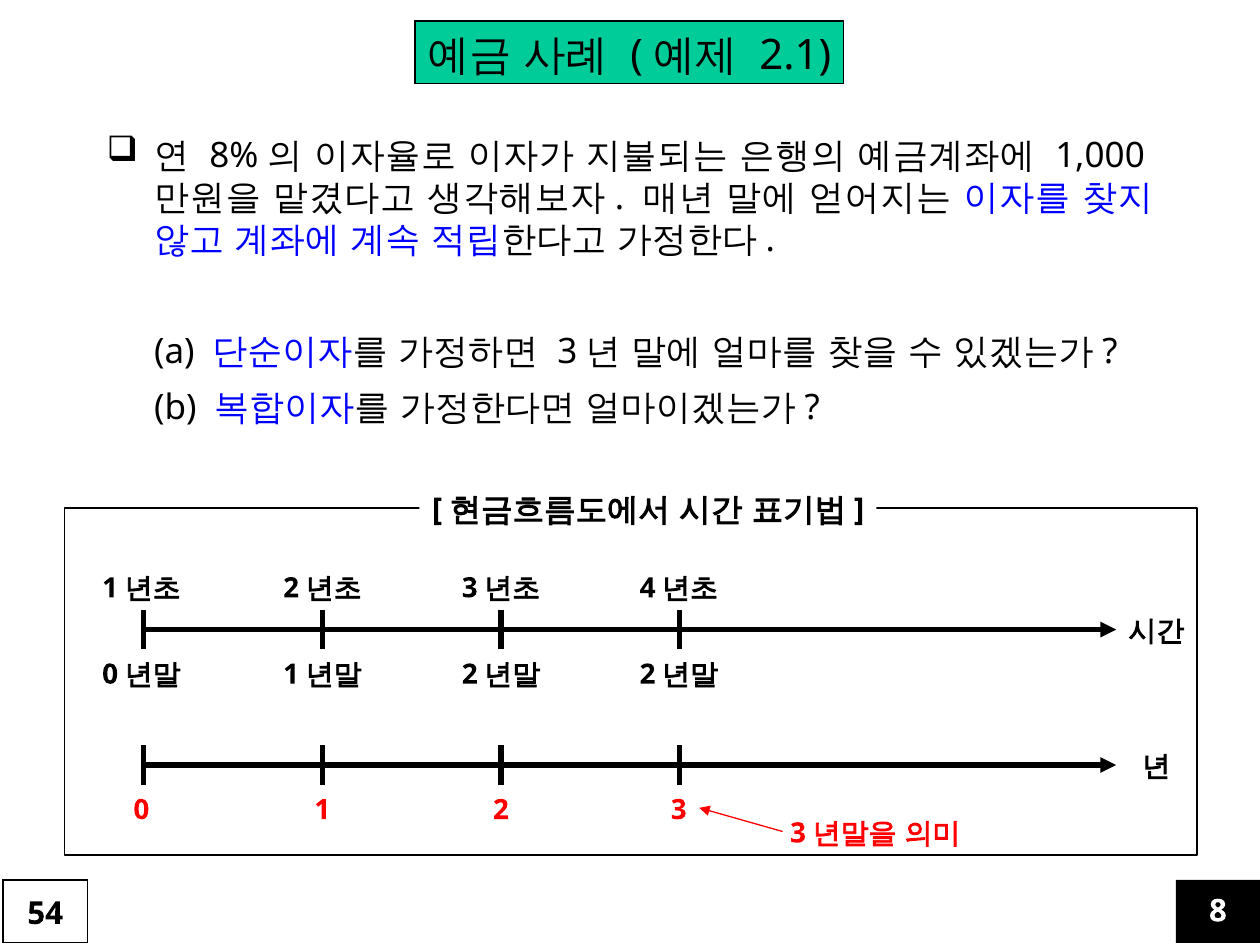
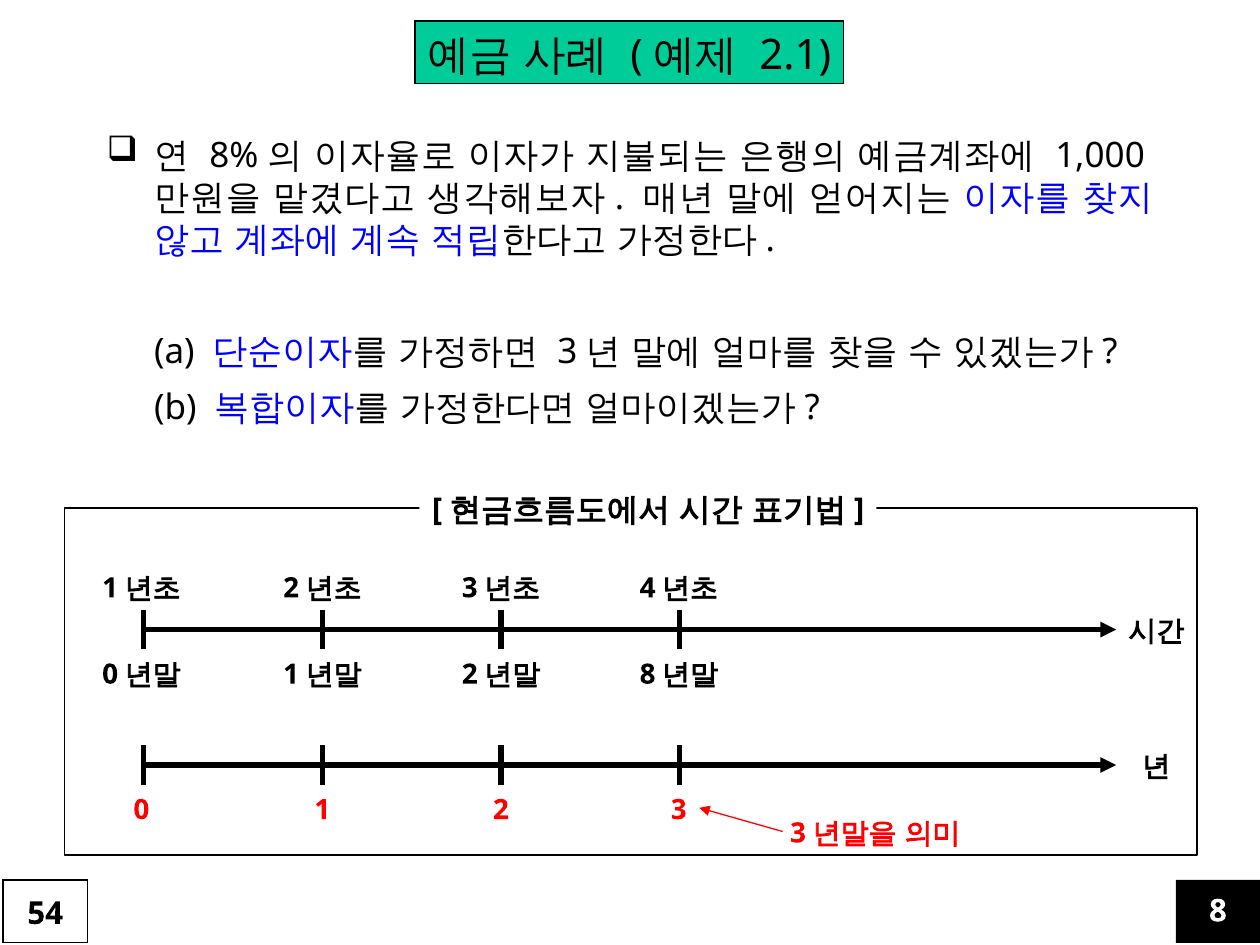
2 at (648, 674): 2 -> 8
